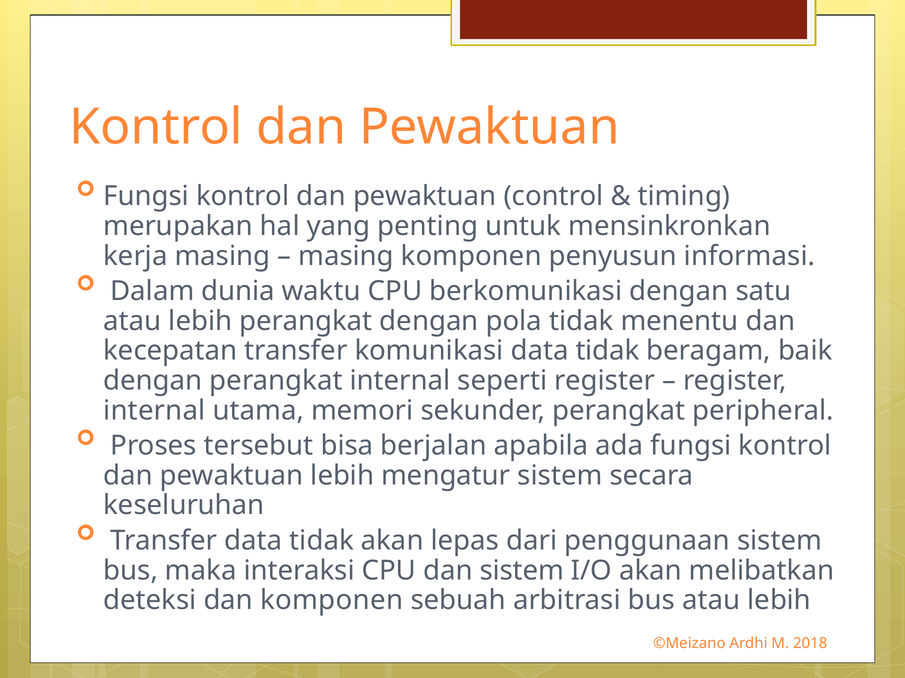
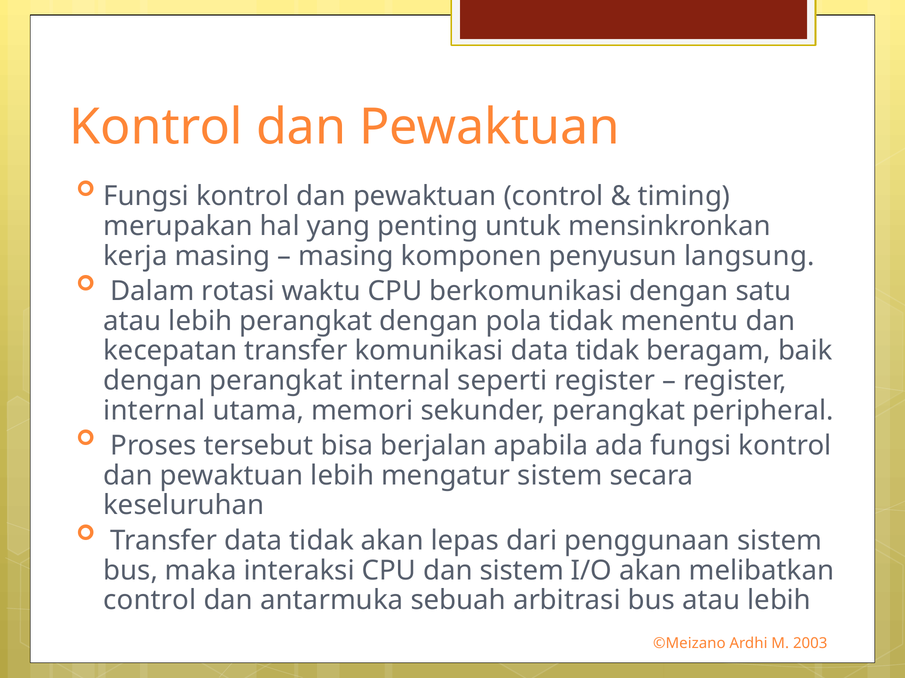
informasi: informasi -> langsung
dunia: dunia -> rotasi
deteksi at (150, 601): deteksi -> control
dan komponen: komponen -> antarmuka
2018: 2018 -> 2003
